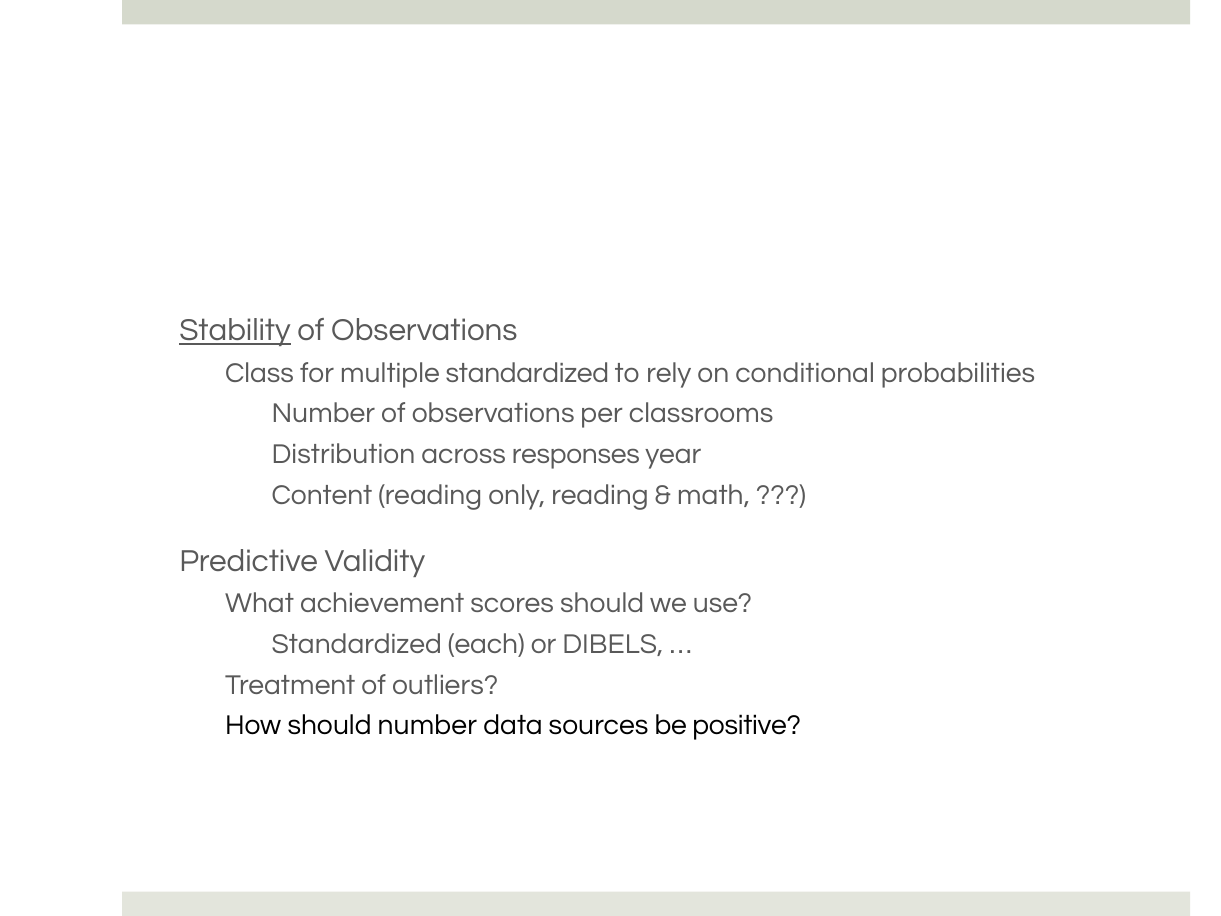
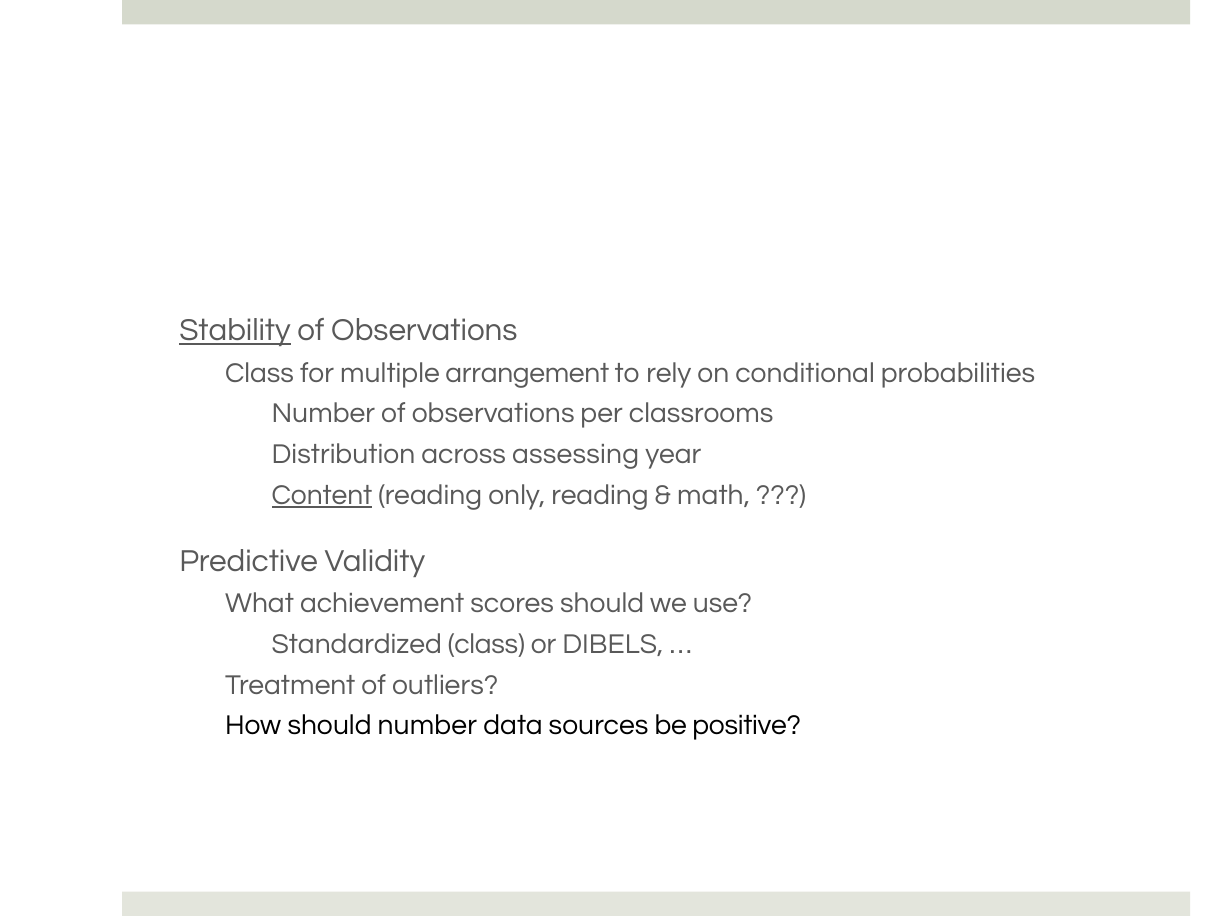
multiple standardized: standardized -> arrangement
responses: responses -> assessing
Content underline: none -> present
Standardized each: each -> class
